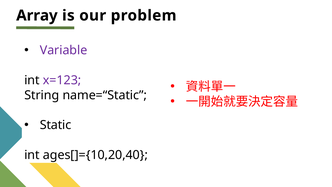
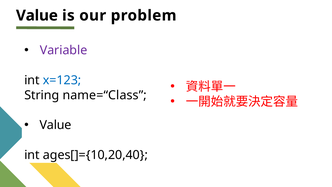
Array at (37, 15): Array -> Value
x=123 colour: purple -> blue
name=“Static: name=“Static -> name=“Class
Static at (56, 125): Static -> Value
